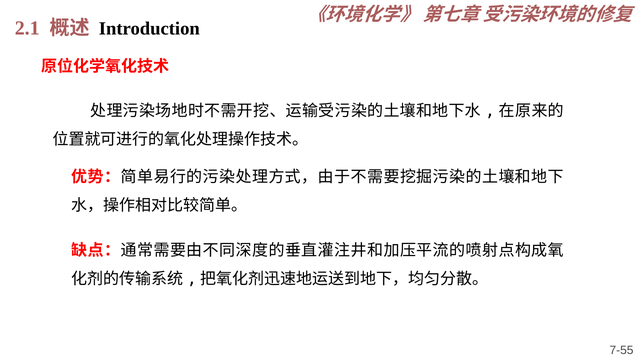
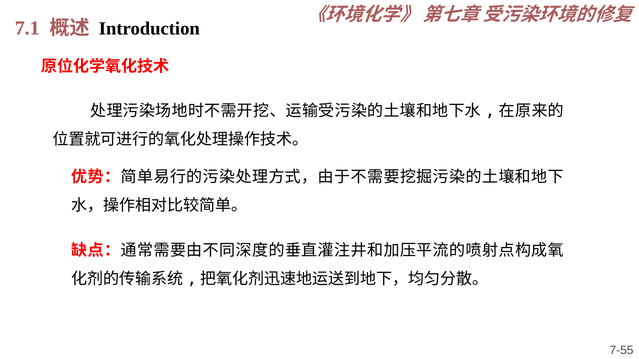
2.1: 2.1 -> 7.1
